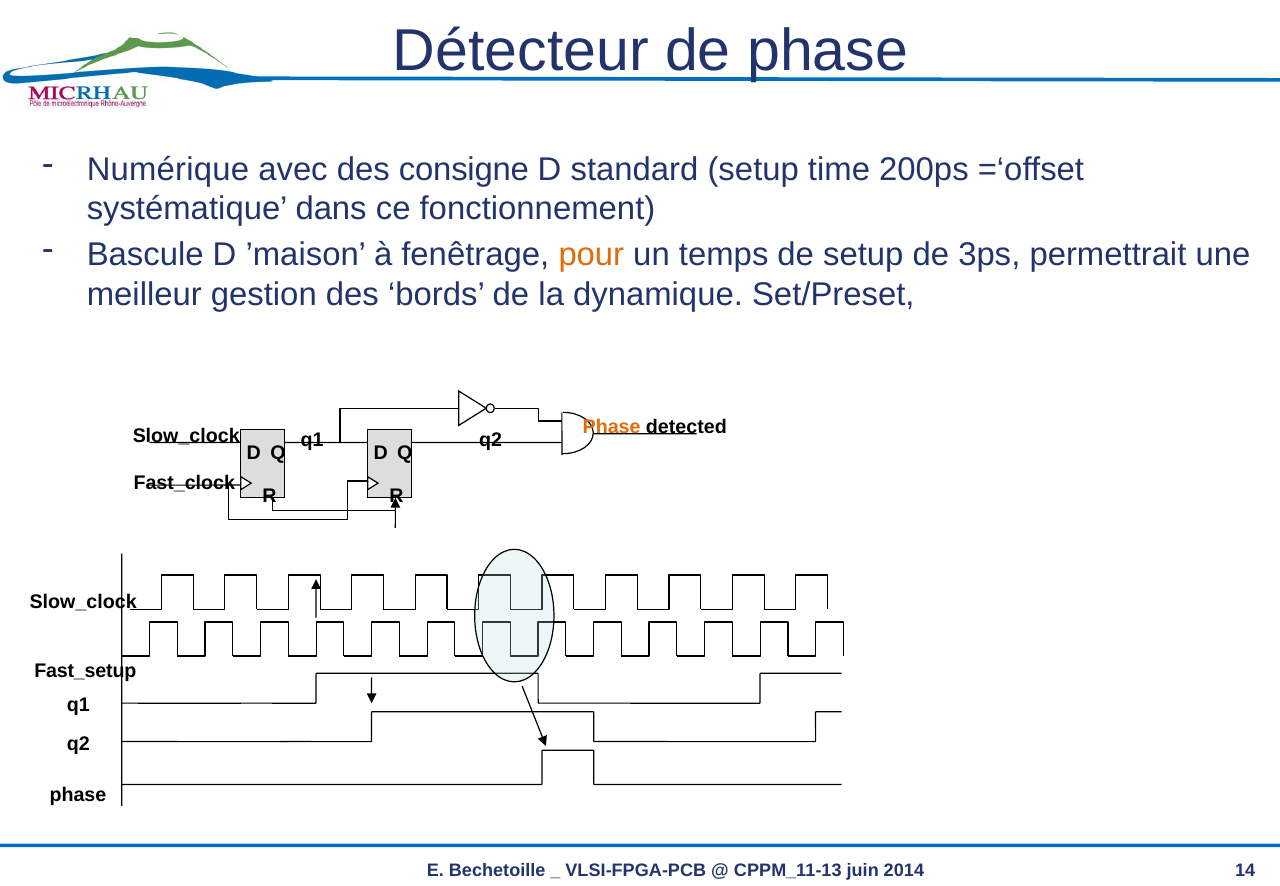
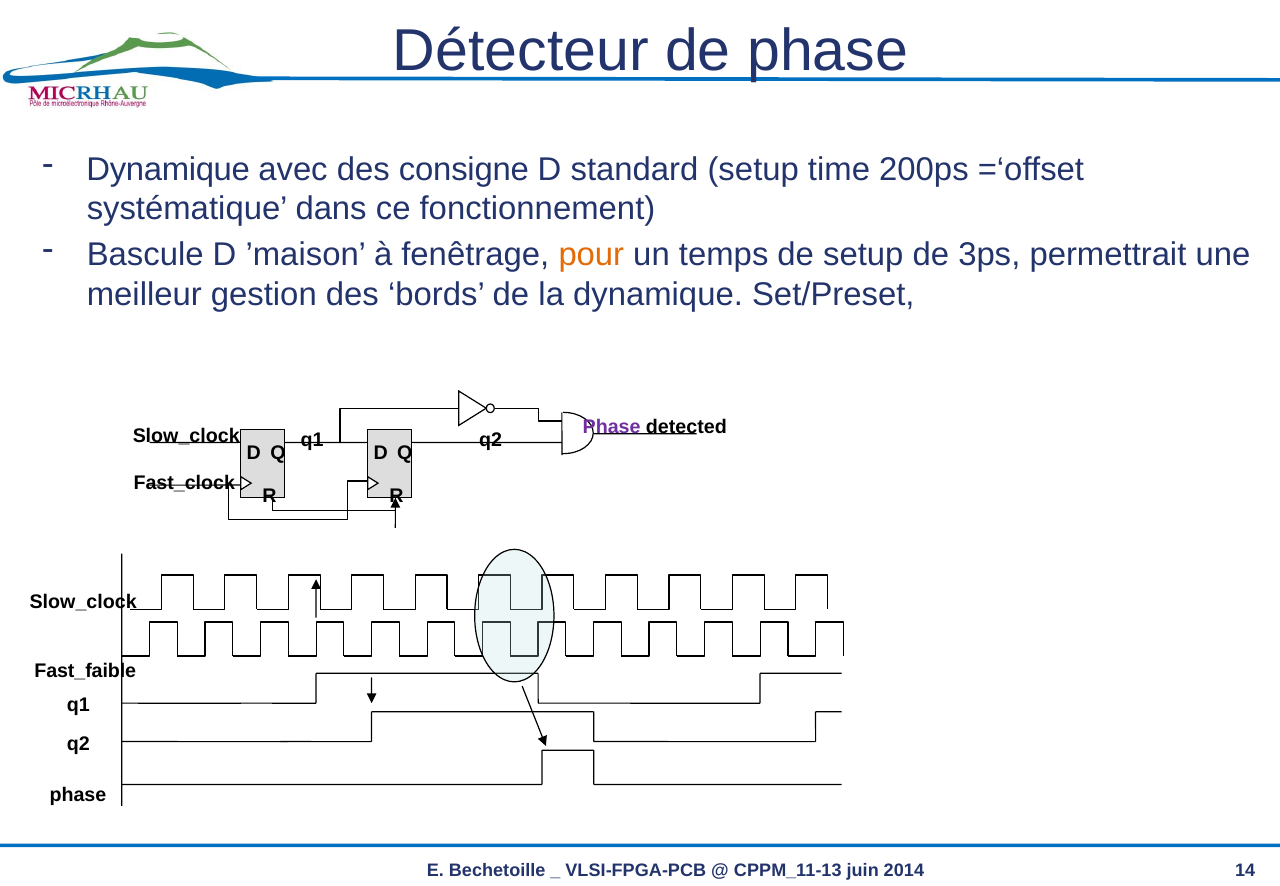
Numérique at (168, 170): Numérique -> Dynamique
Phase at (612, 427) colour: orange -> purple
Fast_setup: Fast_setup -> Fast_faible
